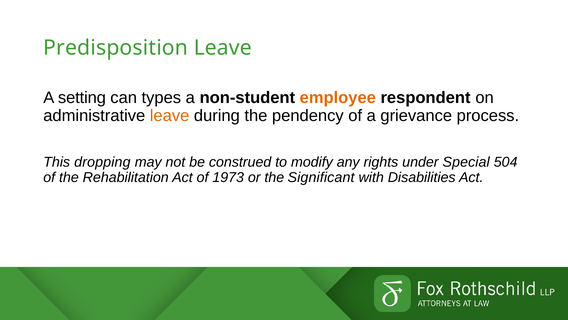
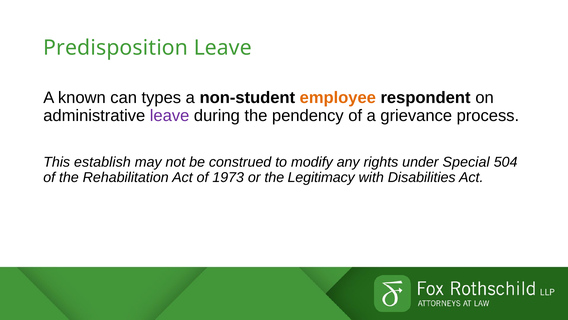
setting: setting -> known
leave at (170, 115) colour: orange -> purple
dropping: dropping -> establish
Significant: Significant -> Legitimacy
